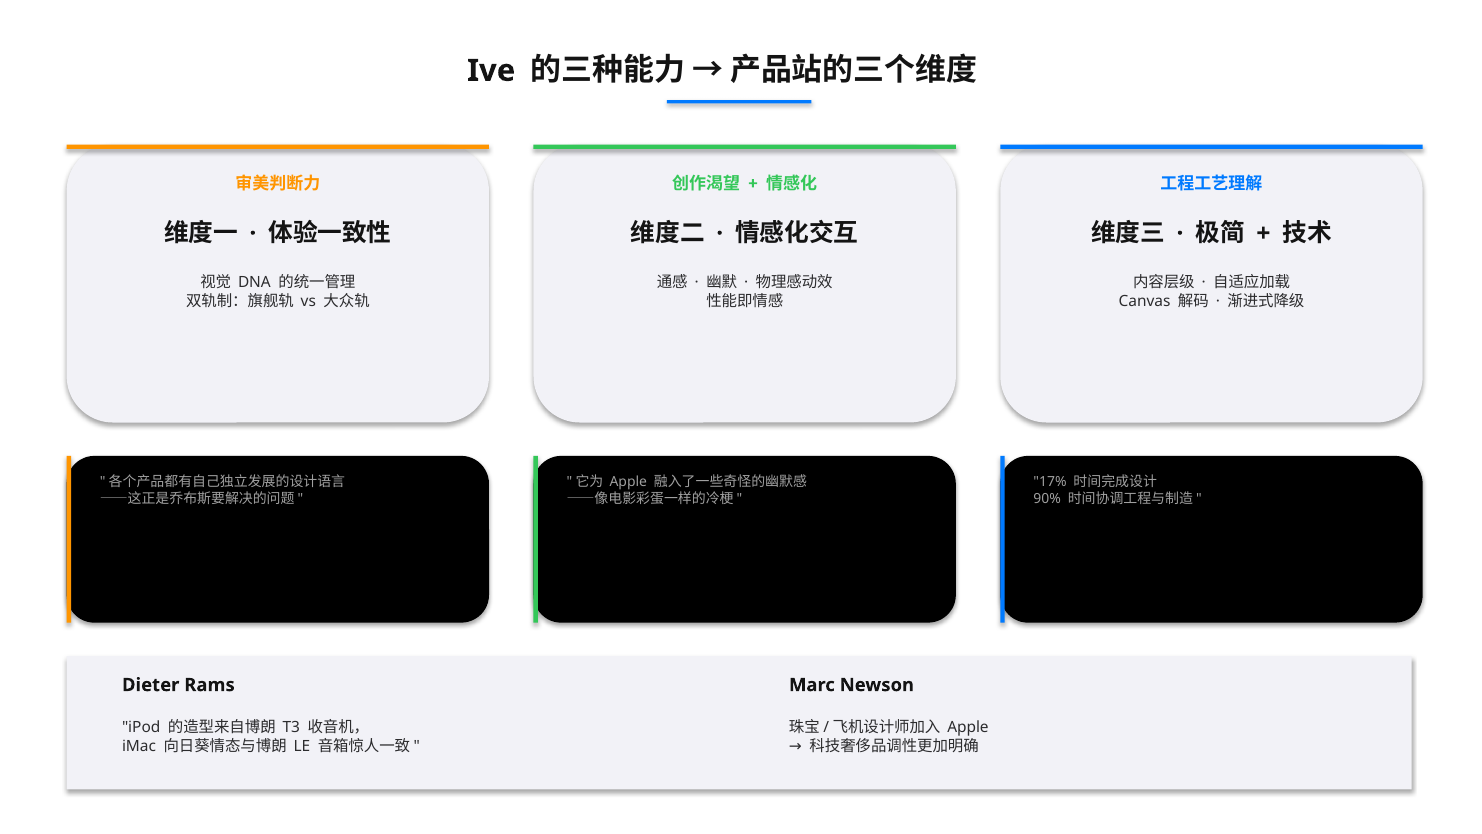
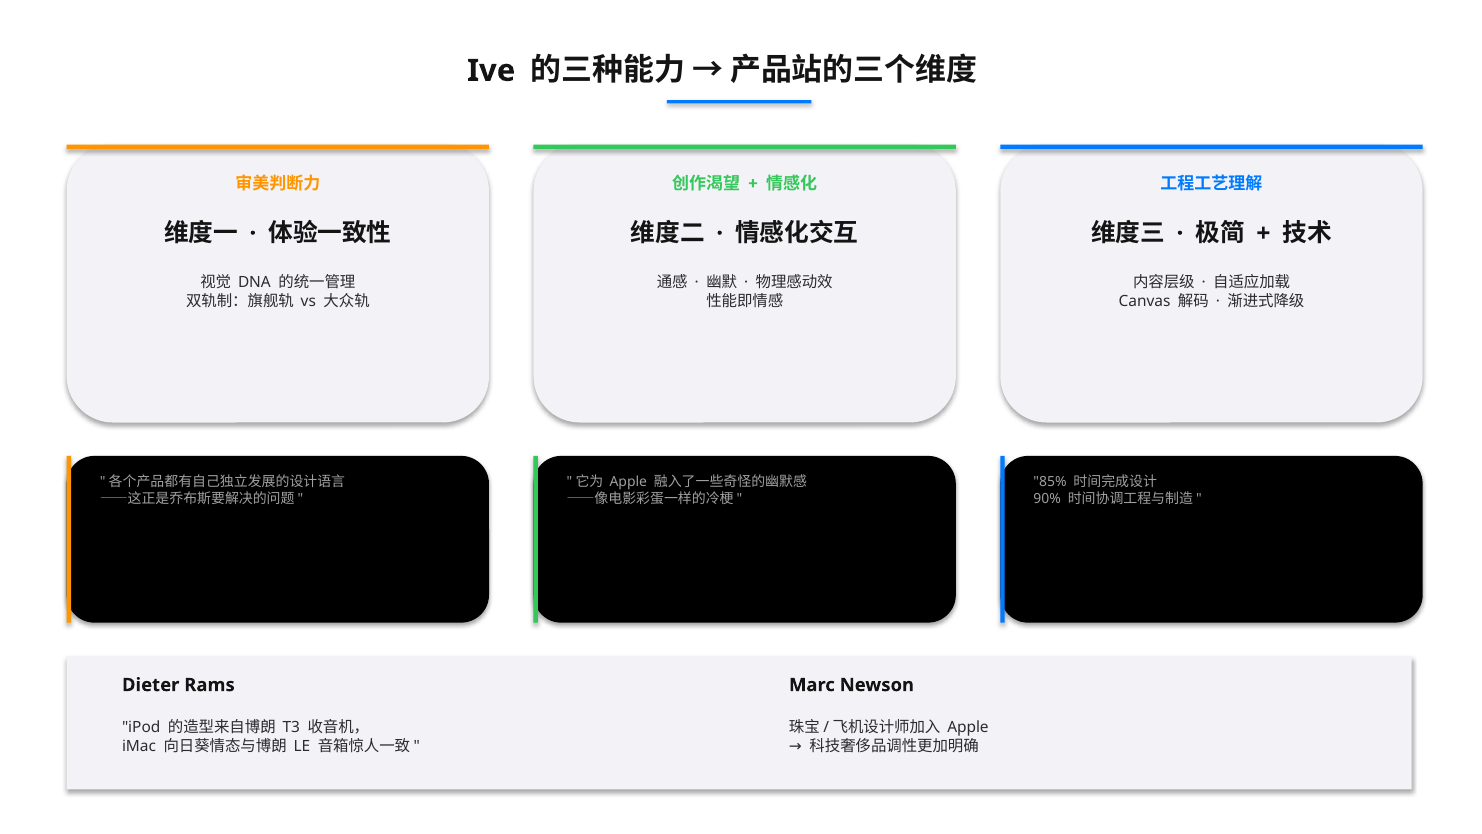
17%: 17% -> 85%
